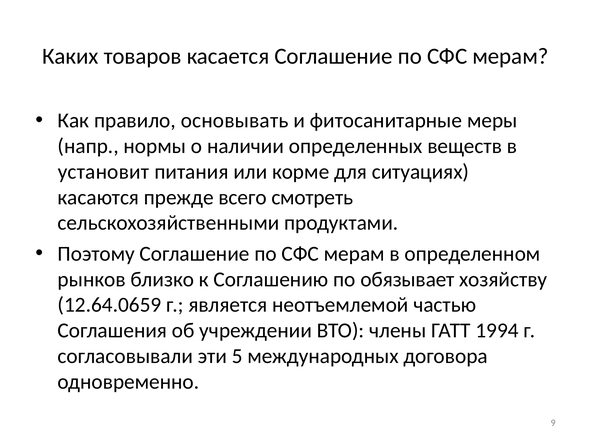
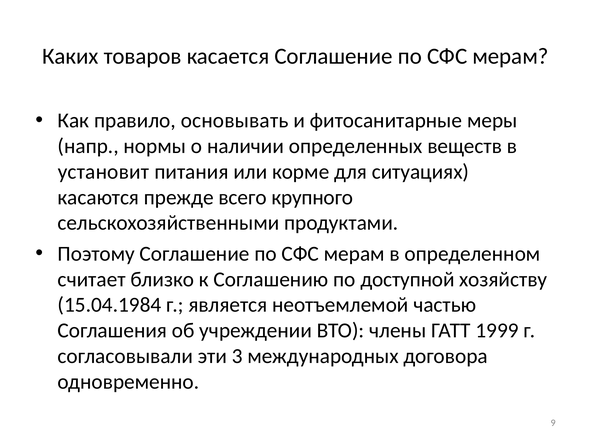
смотреть: смотреть -> крупного
рынков: рынков -> считает
обязывает: обязывает -> доступной
12.64.0659: 12.64.0659 -> 15.04.1984
1994: 1994 -> 1999
5: 5 -> 3
